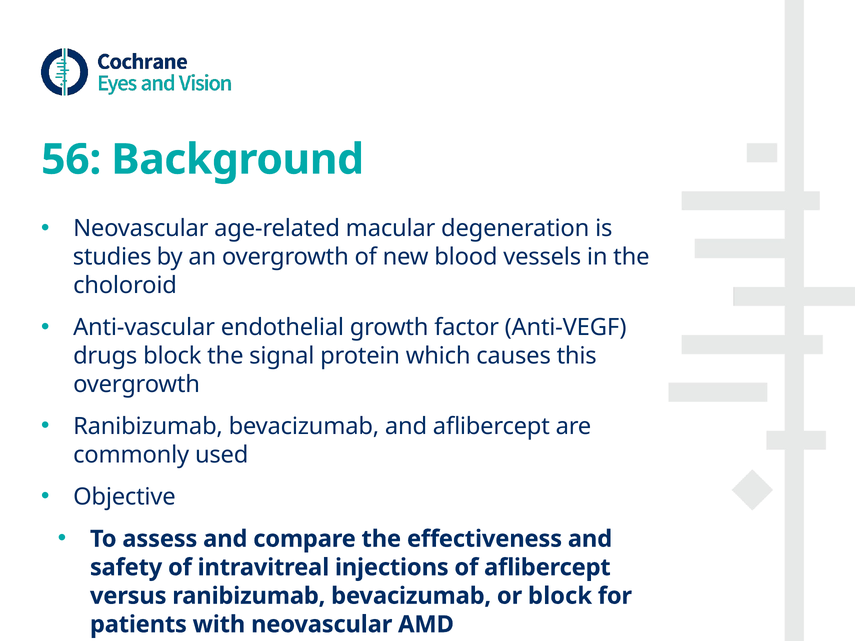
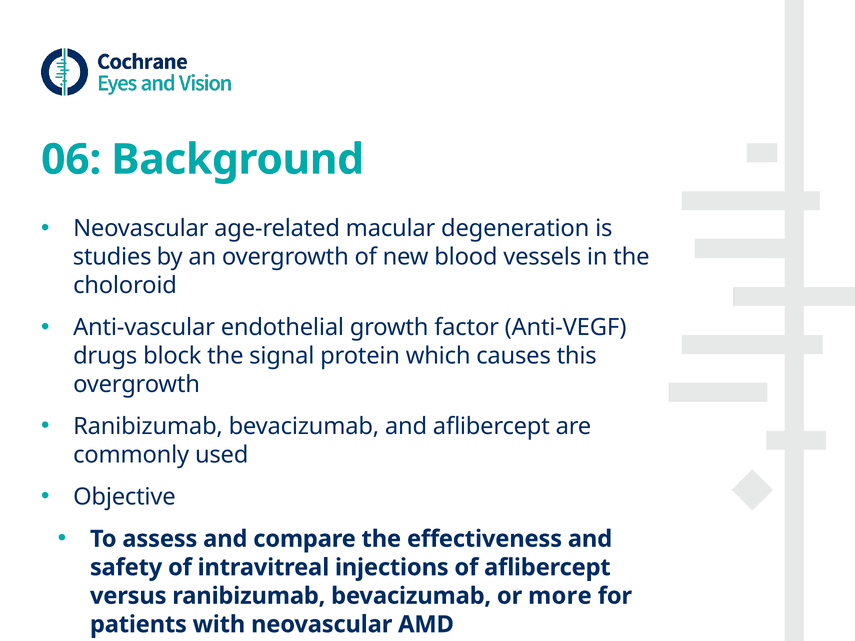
56: 56 -> 06
or block: block -> more
